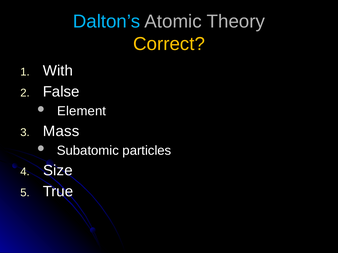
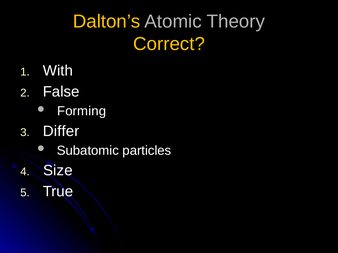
Dalton’s colour: light blue -> yellow
Element: Element -> Forming
Mass: Mass -> Differ
